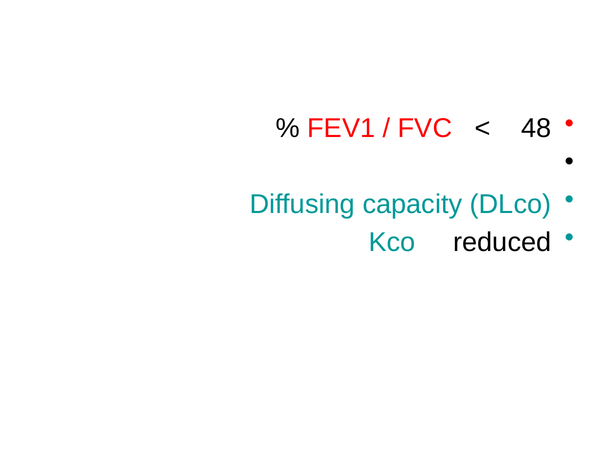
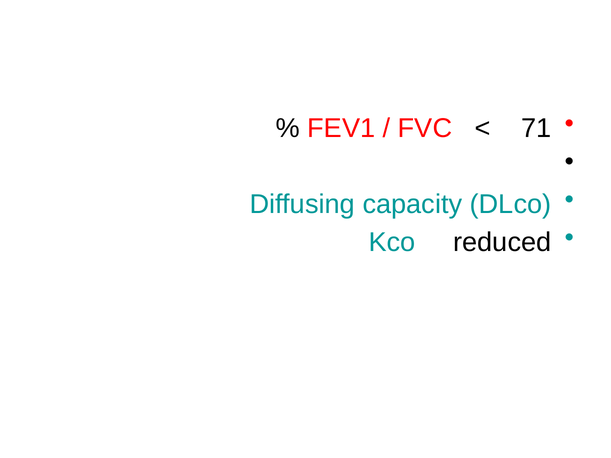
48: 48 -> 71
